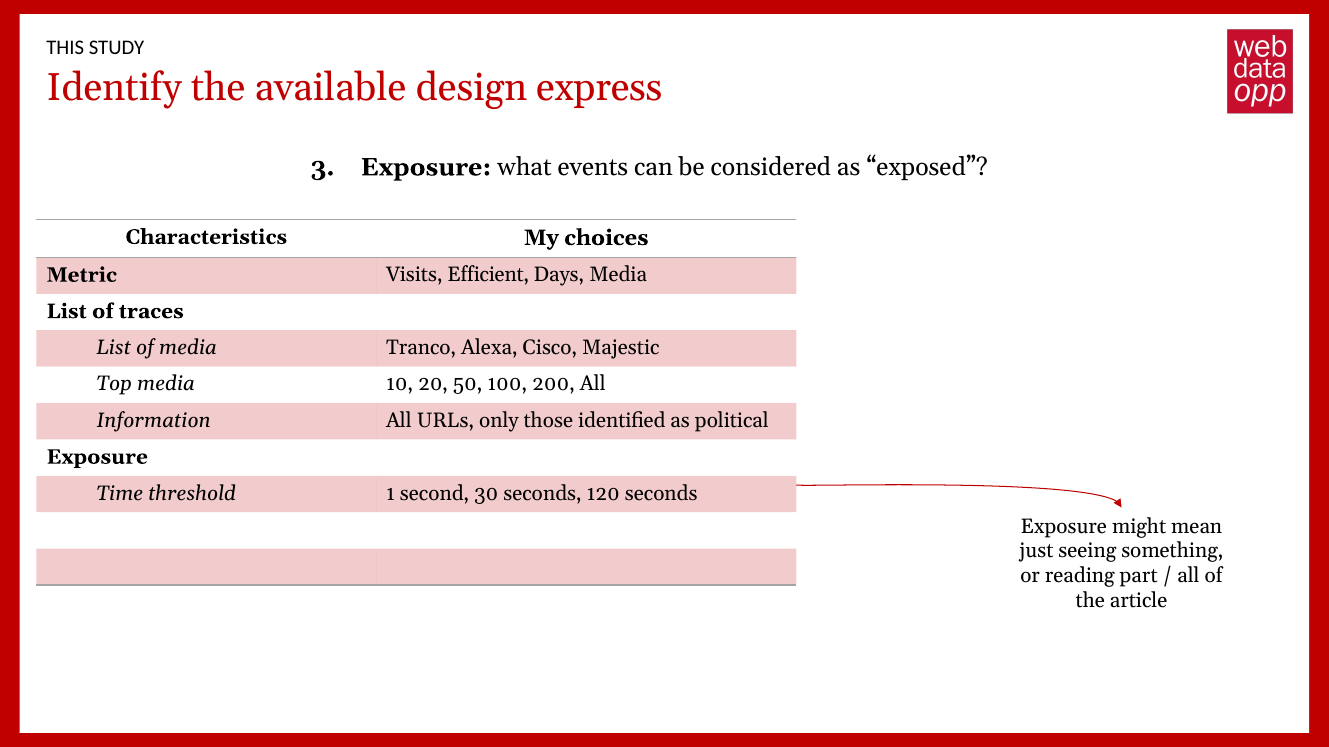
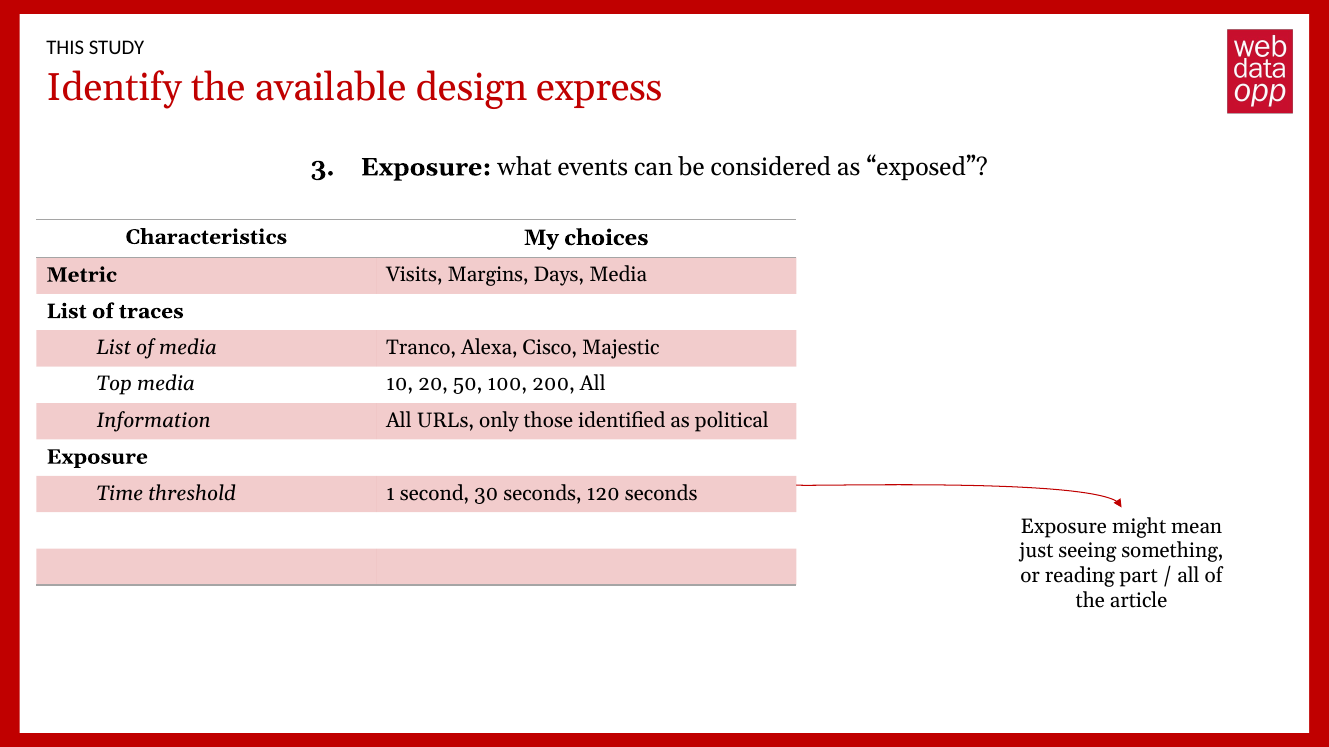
Efficient: Efficient -> Margins
